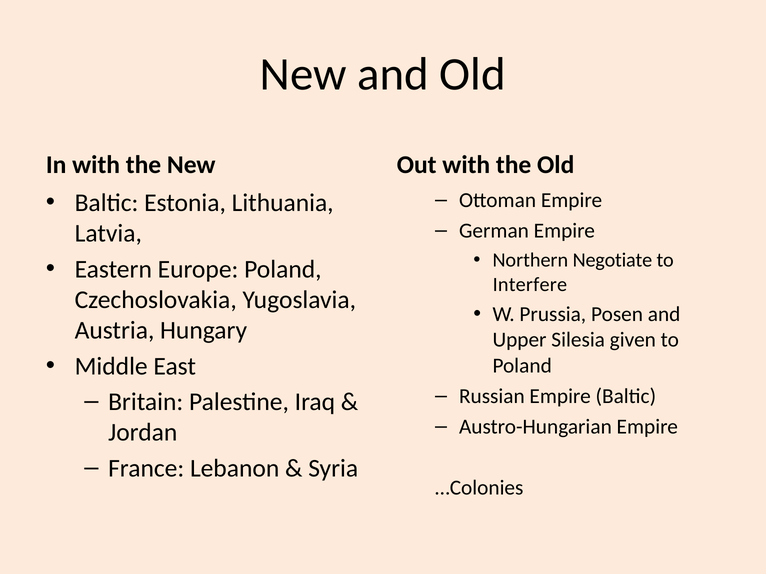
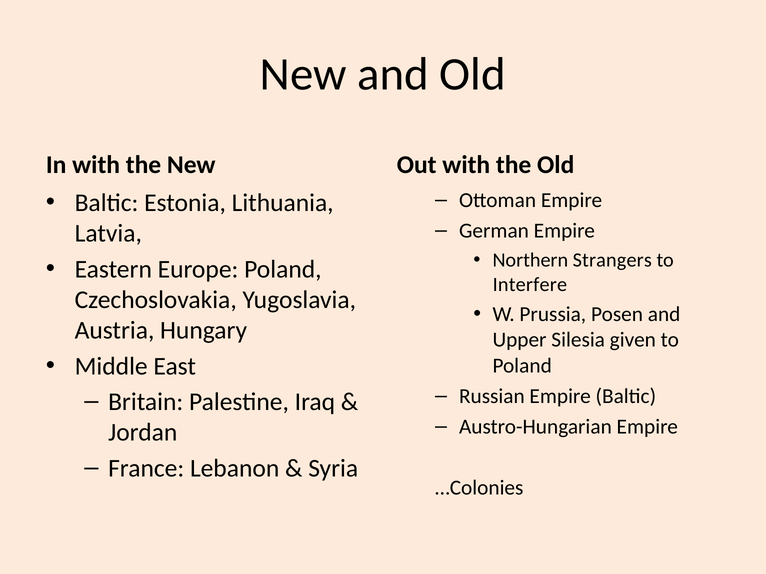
Negotiate: Negotiate -> Strangers
